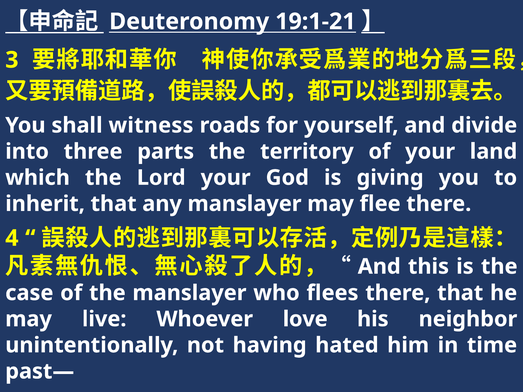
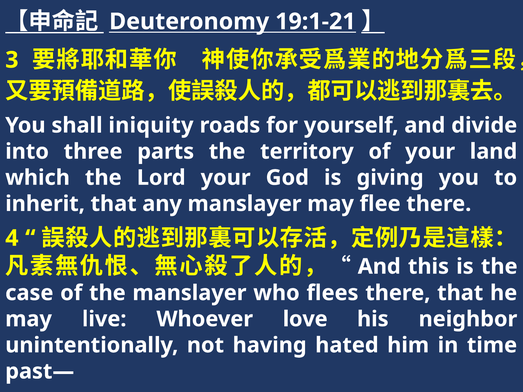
witness: witness -> iniquity
